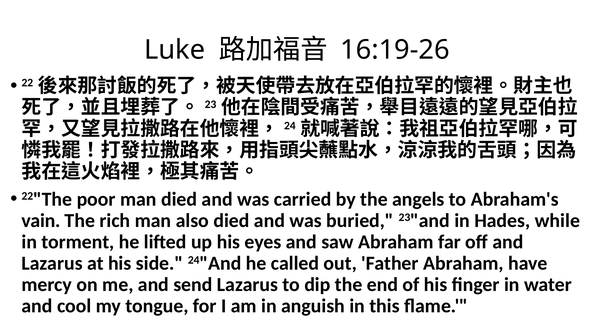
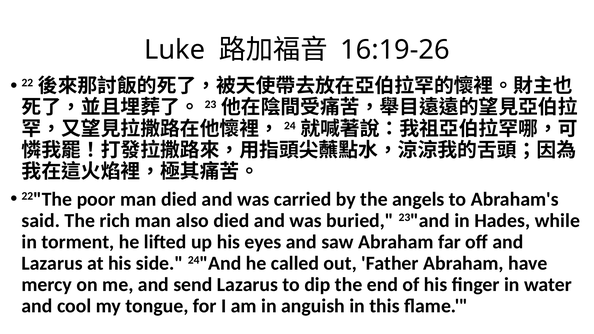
vain: vain -> said
